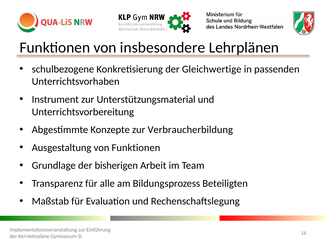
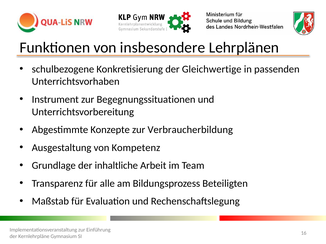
Unterstützungsmaterial: Unterstützungsmaterial -> Begegnungssituationen
von Funktionen: Funktionen -> Kompetenz
bisherigen: bisherigen -> inhaltliche
